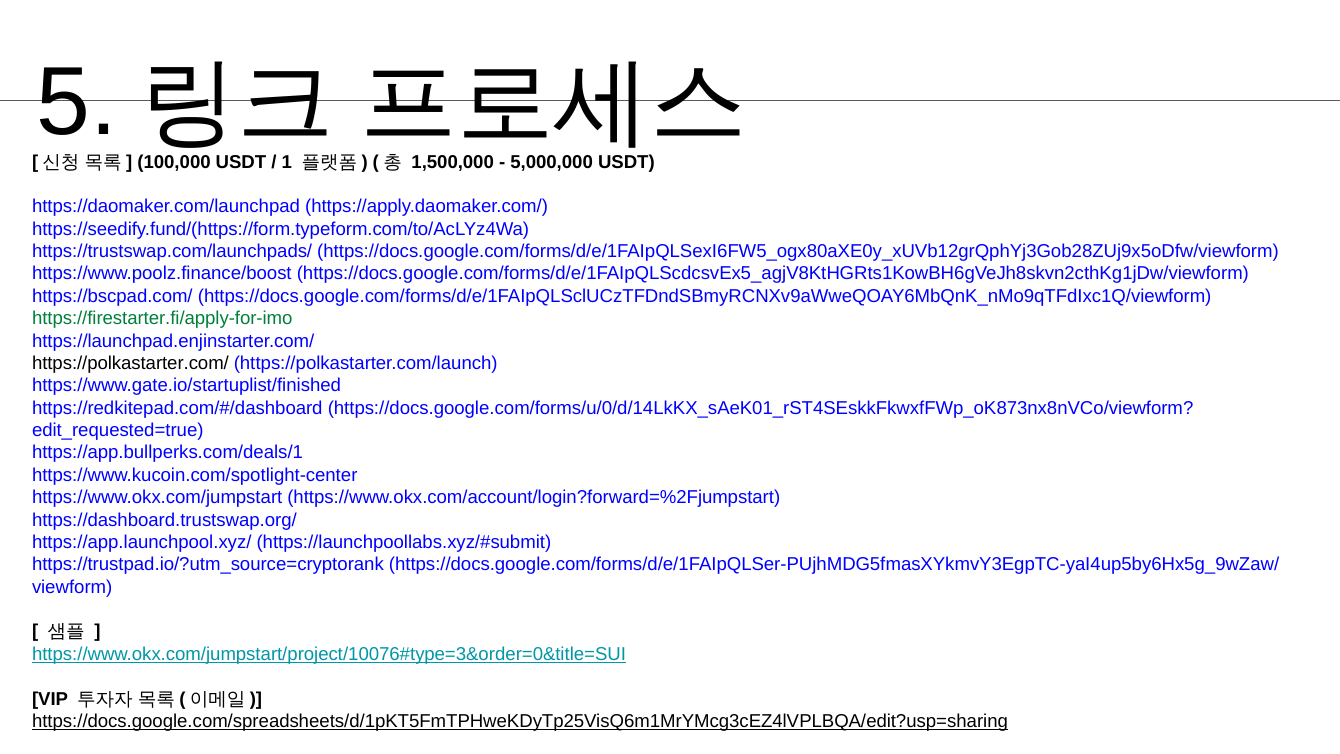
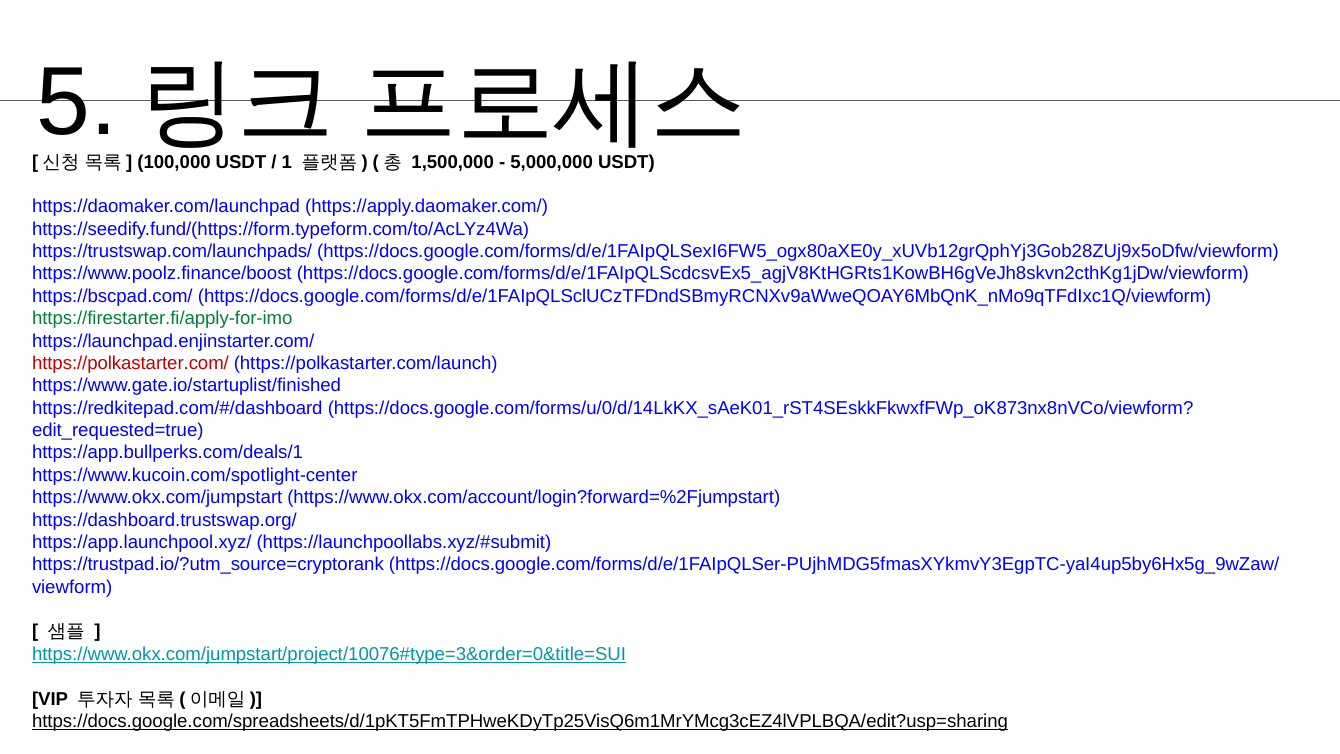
https://polkastarter.com/ colour: black -> red
